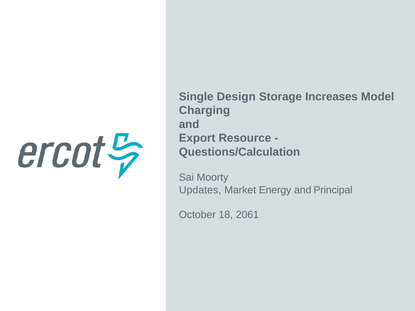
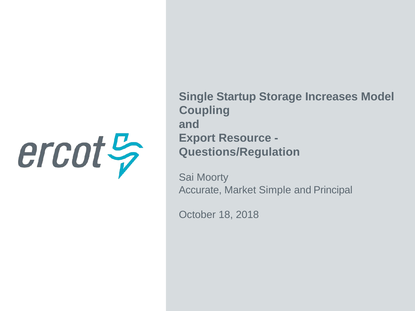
Design: Design -> Startup
Charging: Charging -> Coupling
Questions/Calculation: Questions/Calculation -> Questions/Regulation
Updates: Updates -> Accurate
Energy: Energy -> Simple
2061: 2061 -> 2018
